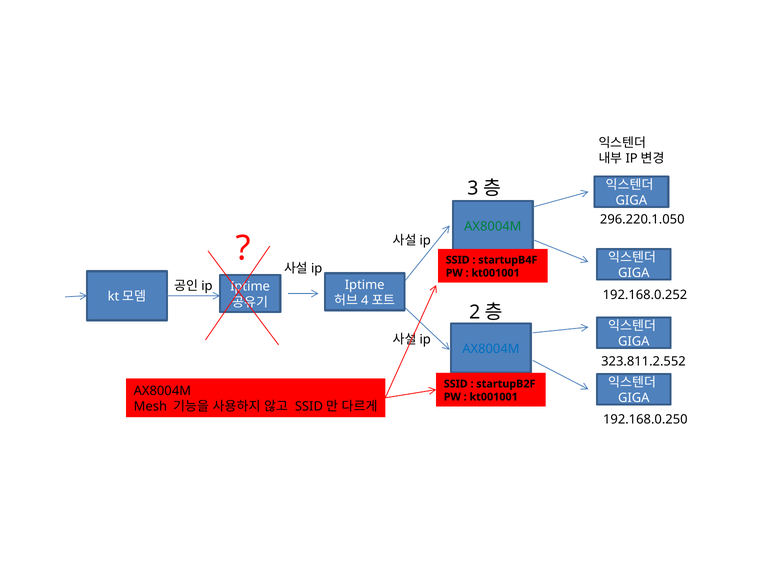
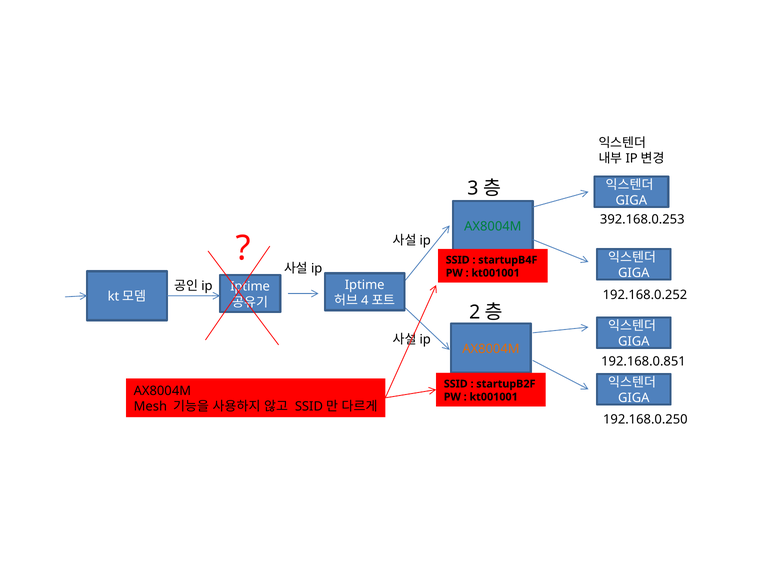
296.220.1.050: 296.220.1.050 -> 392.168.0.253
AX8004M at (491, 349) colour: blue -> orange
323.811.2.552: 323.811.2.552 -> 192.168.0.851
